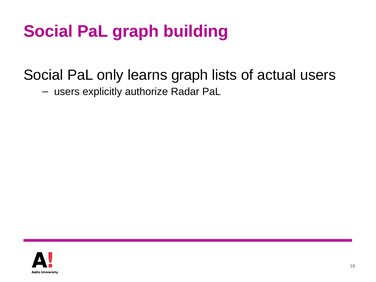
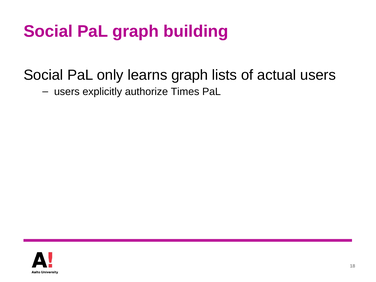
Radar: Radar -> Times
